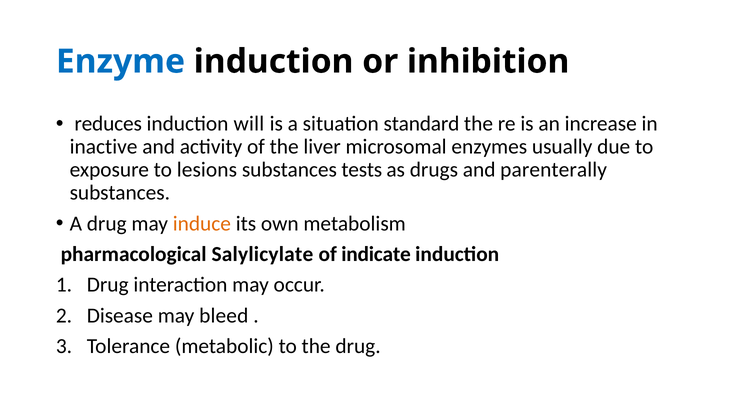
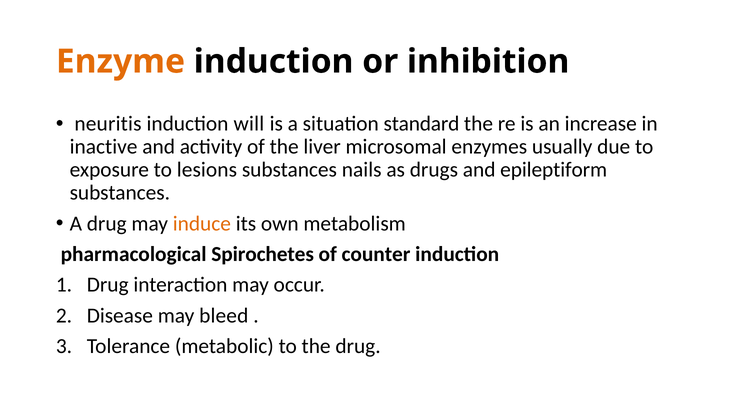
Enzyme colour: blue -> orange
reduces: reduces -> neuritis
tests: tests -> nails
parenterally: parenterally -> epileptiform
Salylicylate: Salylicylate -> Spirochetes
indicate: indicate -> counter
